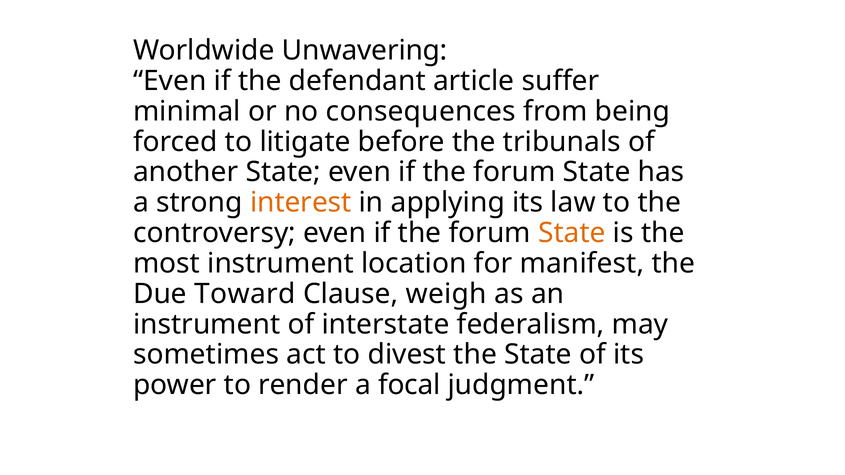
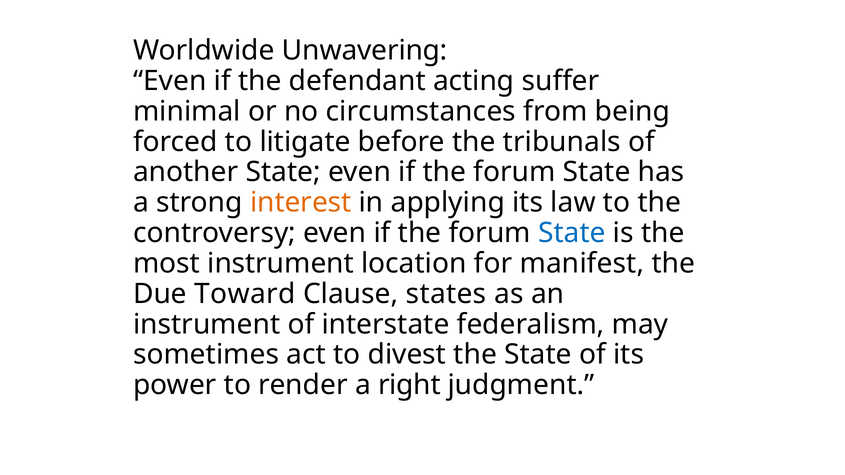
article: article -> acting
consequences: consequences -> circumstances
State at (572, 233) colour: orange -> blue
weigh: weigh -> states
focal: focal -> right
